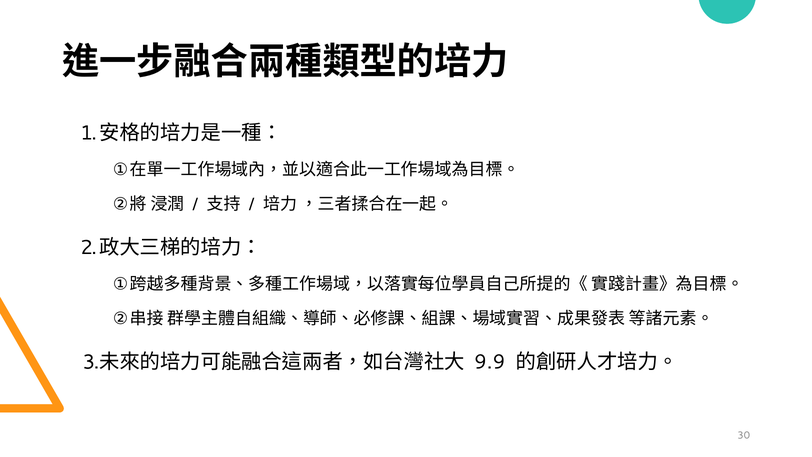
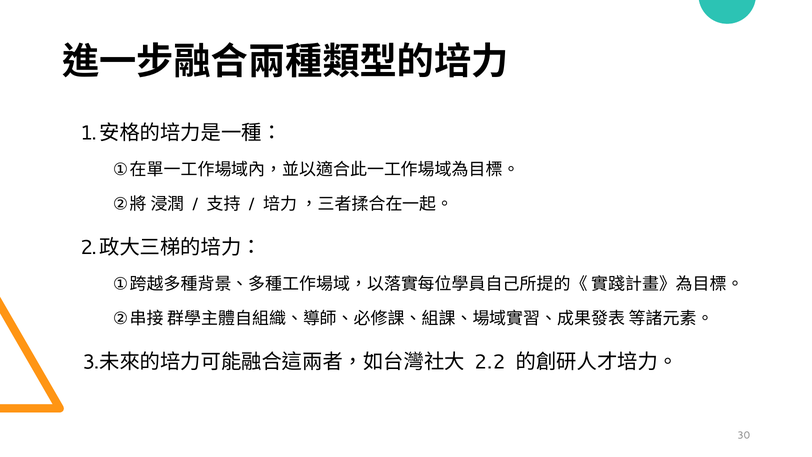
9.9: 9.9 -> 2.2
